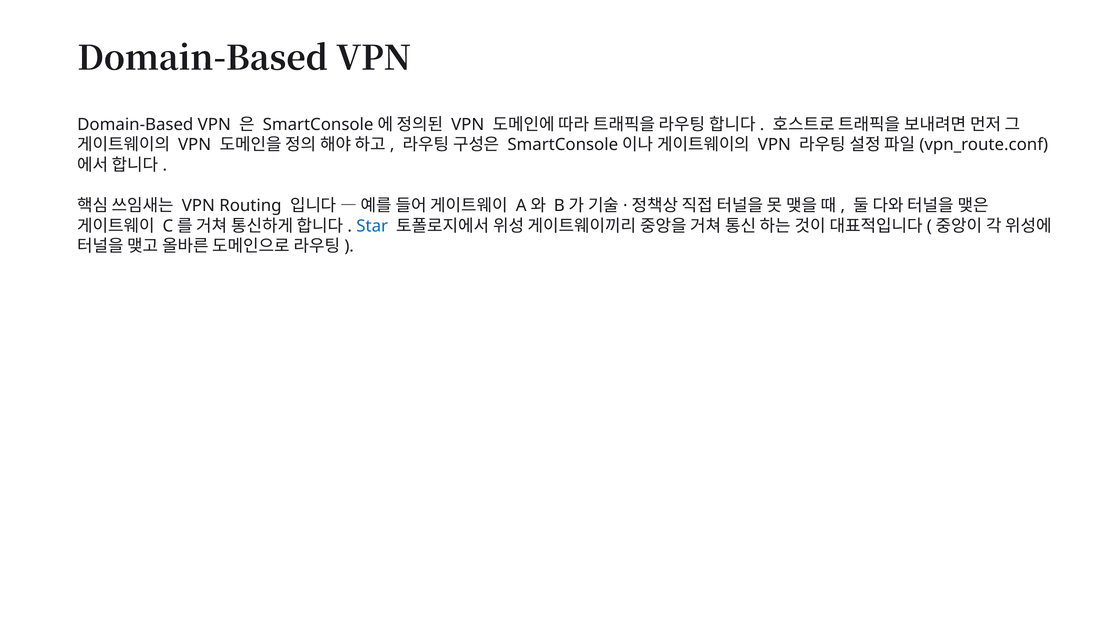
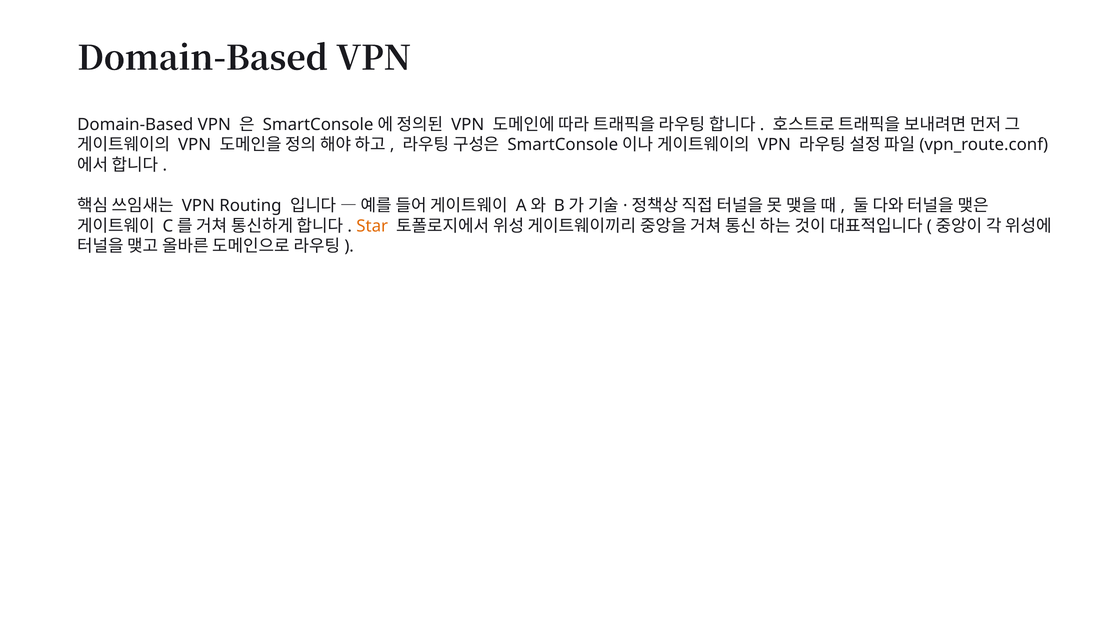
Star colour: blue -> orange
